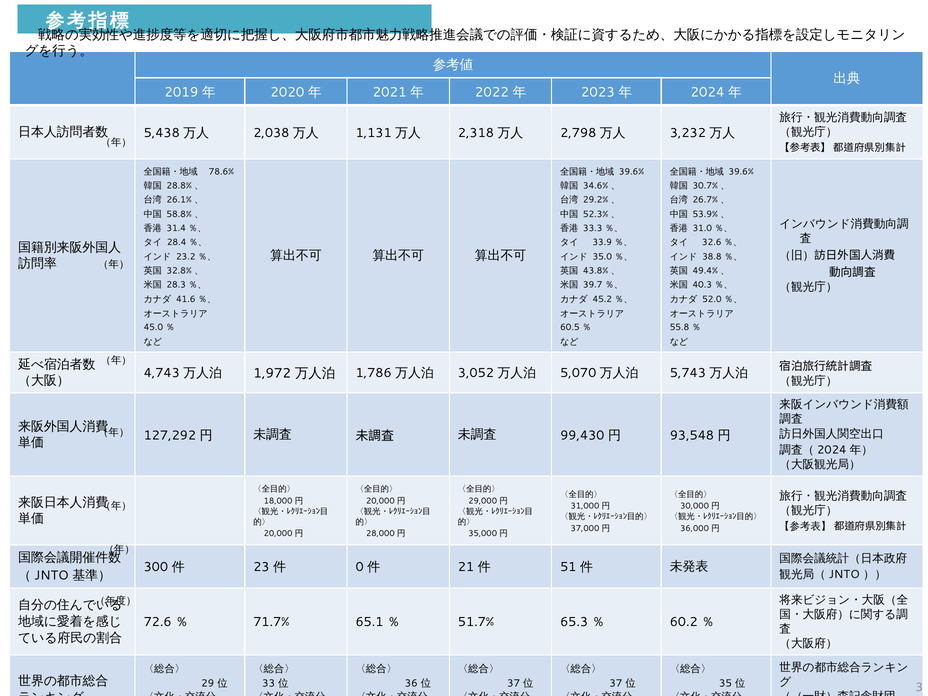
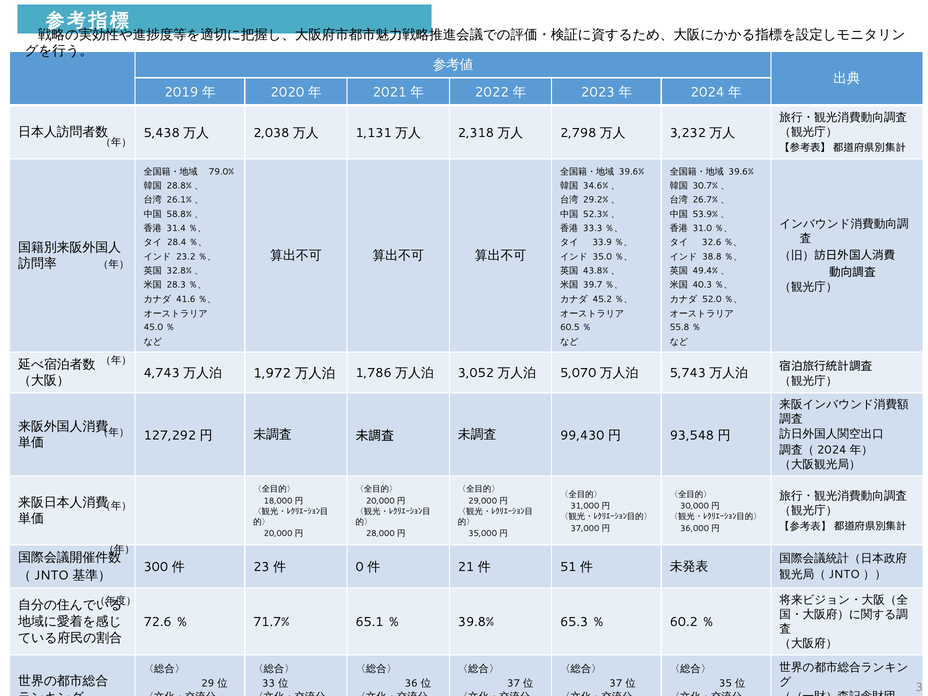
78.6%: 78.6% -> 79.0%
51.7%: 51.7% -> 39.8%
